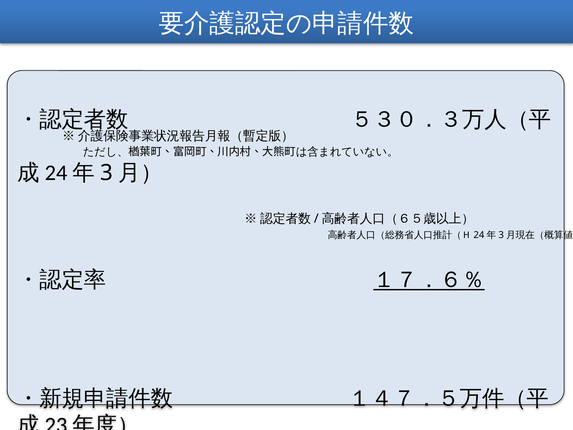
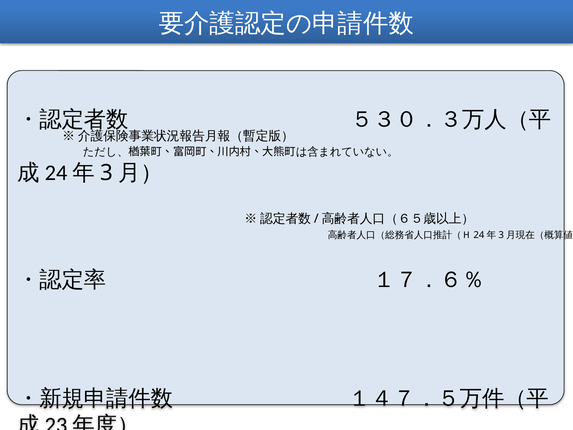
１７．６％ underline: present -> none
